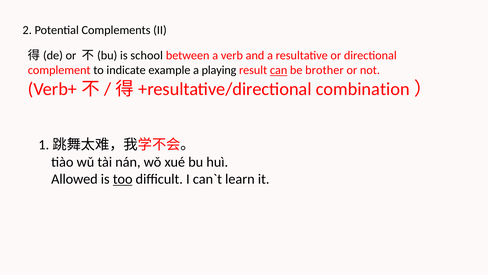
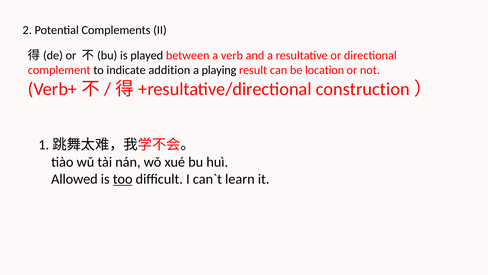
school: school -> played
example: example -> addition
can underline: present -> none
brother: brother -> location
combination: combination -> construction
